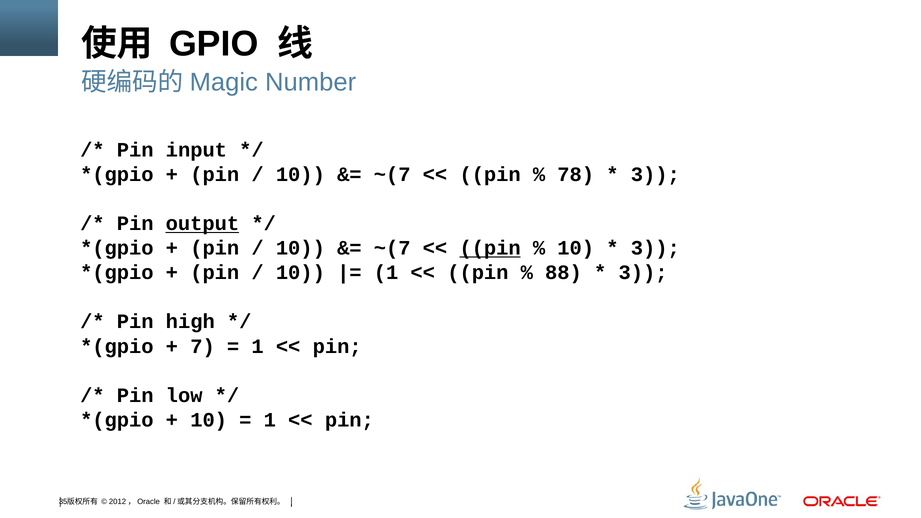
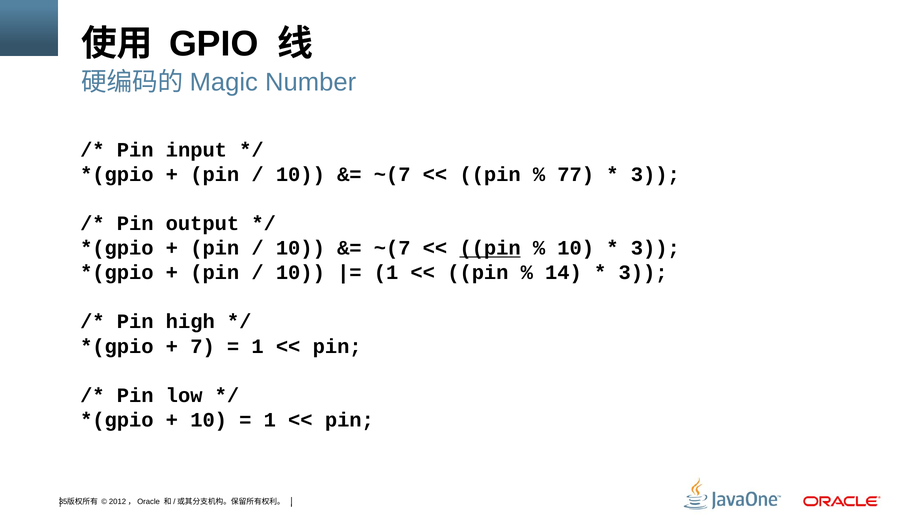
78: 78 -> 77
output underline: present -> none
88: 88 -> 14
